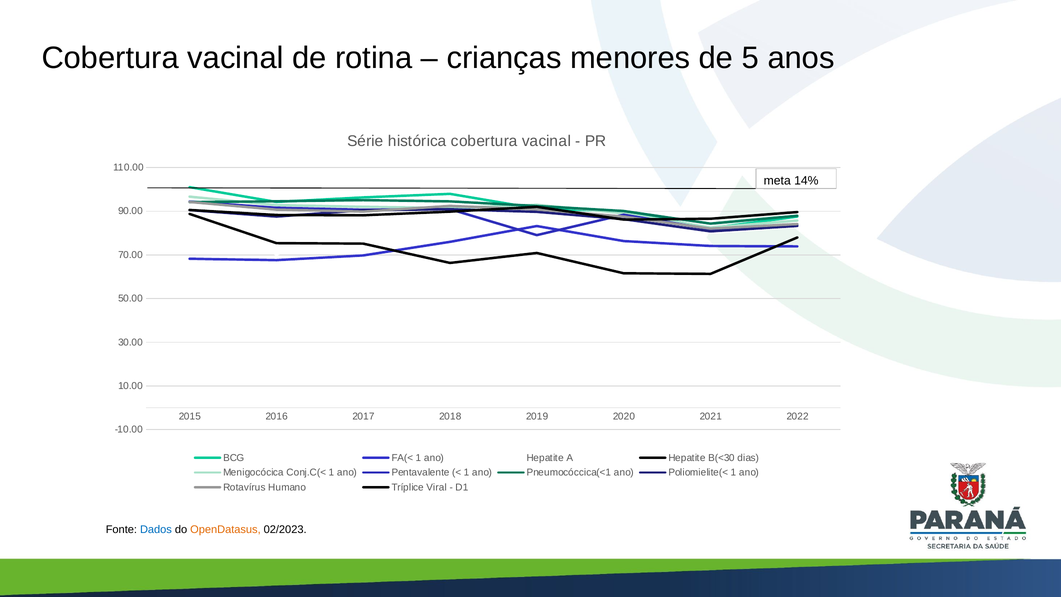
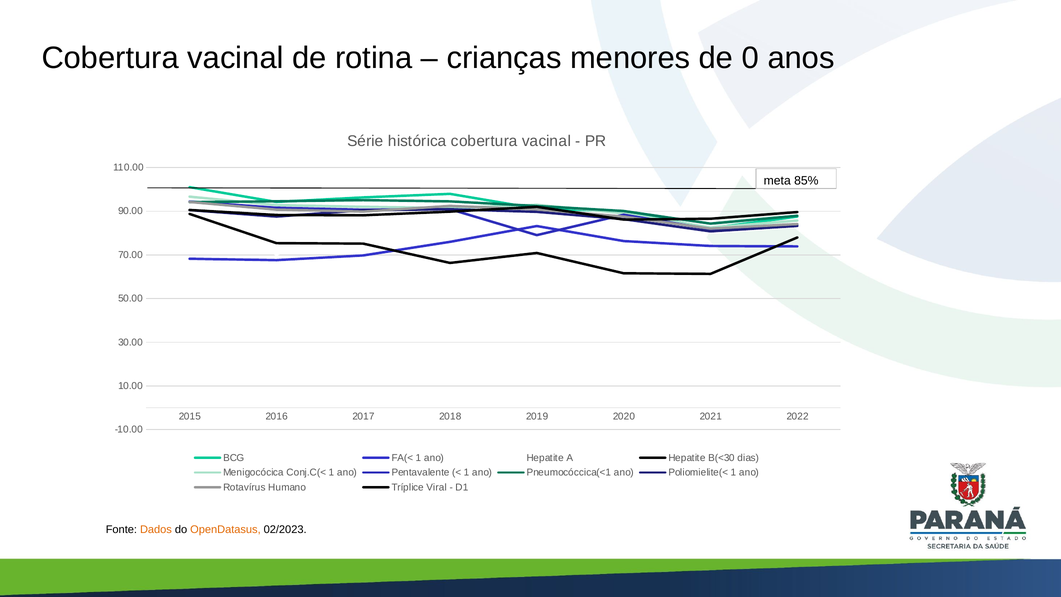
5: 5 -> 0
14%: 14% -> 85%
Dados colour: blue -> orange
